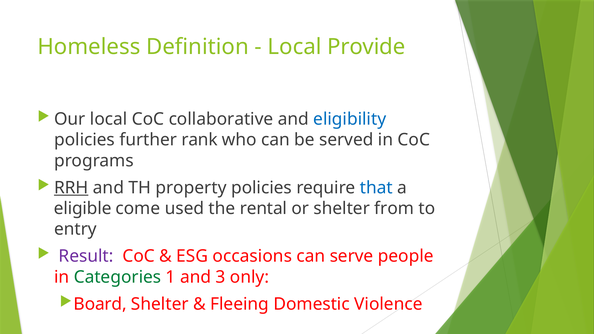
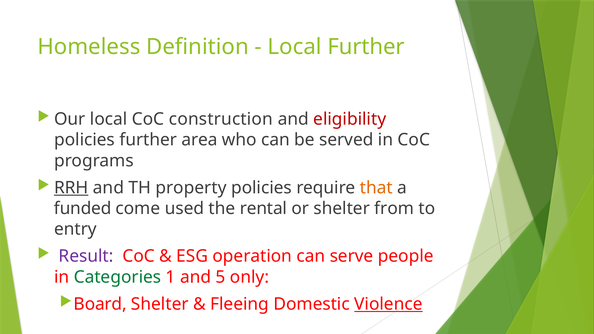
Local Provide: Provide -> Further
collaborative: collaborative -> construction
eligibility colour: blue -> red
rank: rank -> area
that colour: blue -> orange
eligible: eligible -> funded
occasions: occasions -> operation
3: 3 -> 5
Violence underline: none -> present
